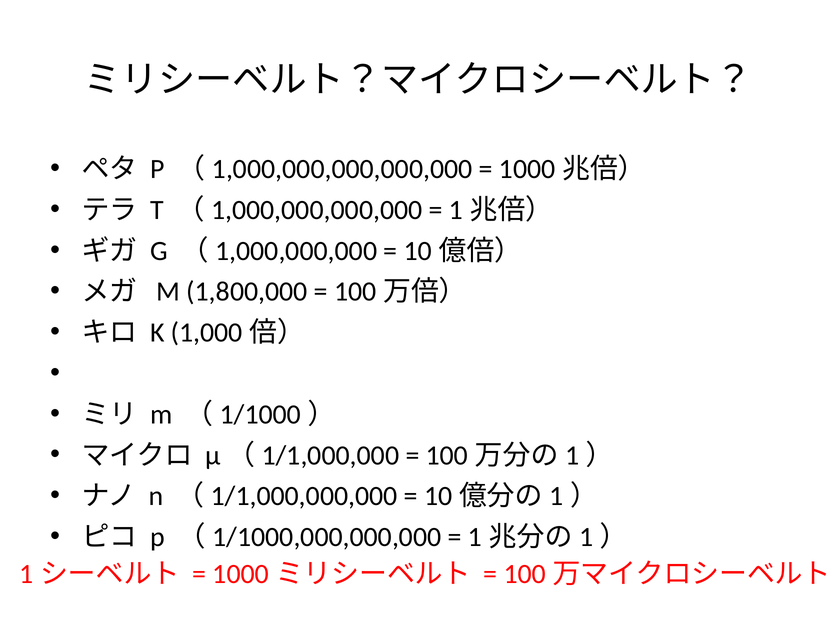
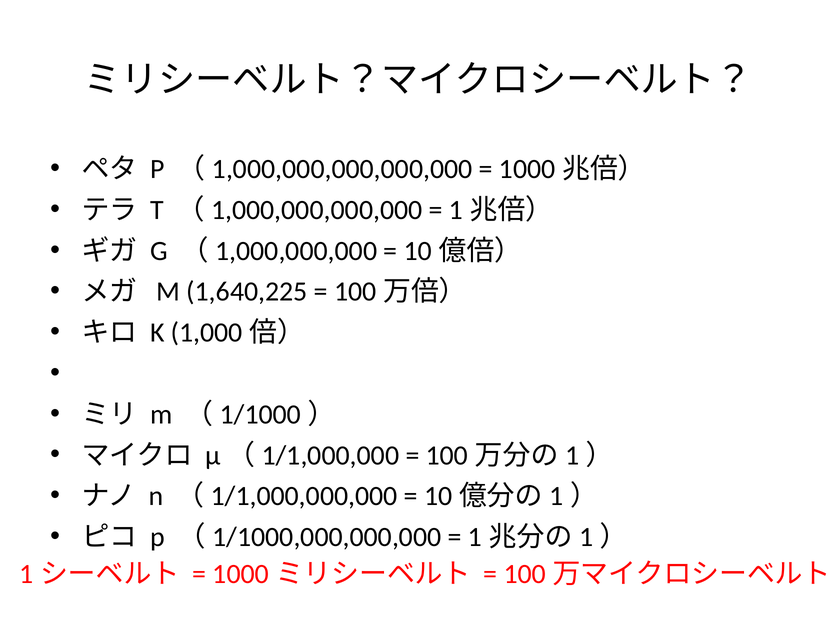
1,800,000: 1,800,000 -> 1,640,225
